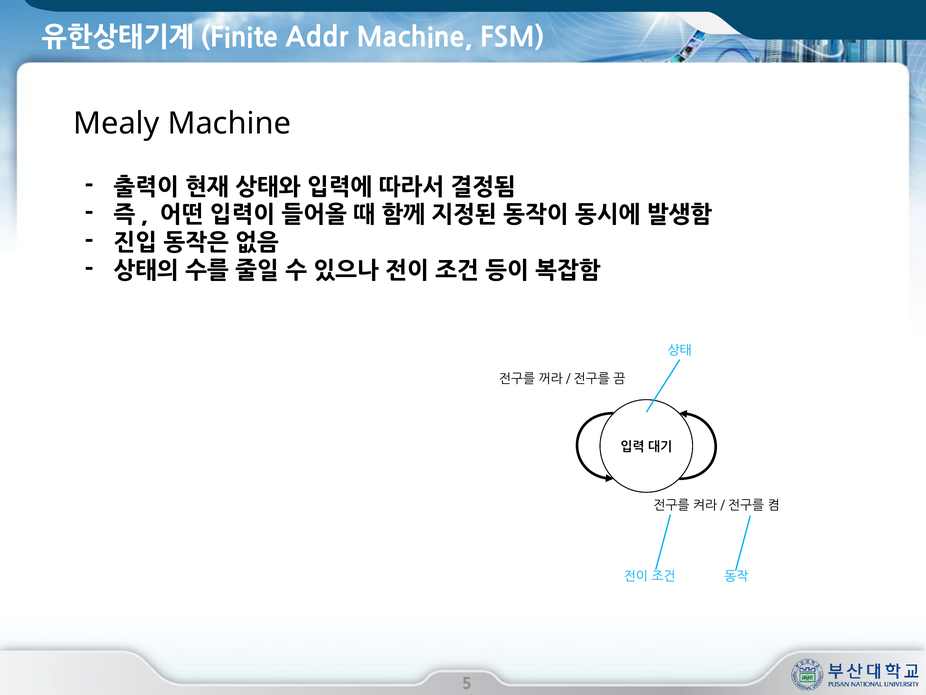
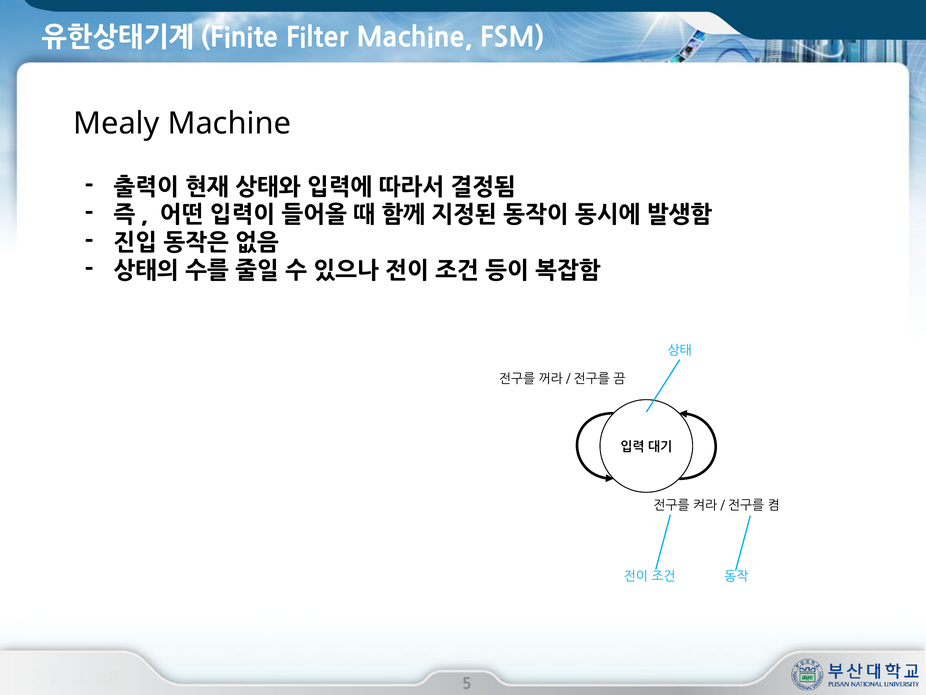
Addr: Addr -> Filter
